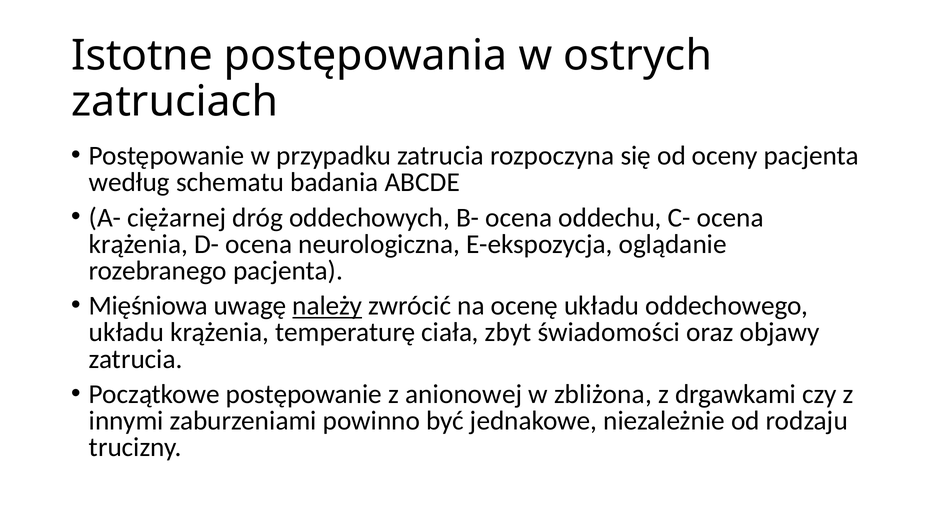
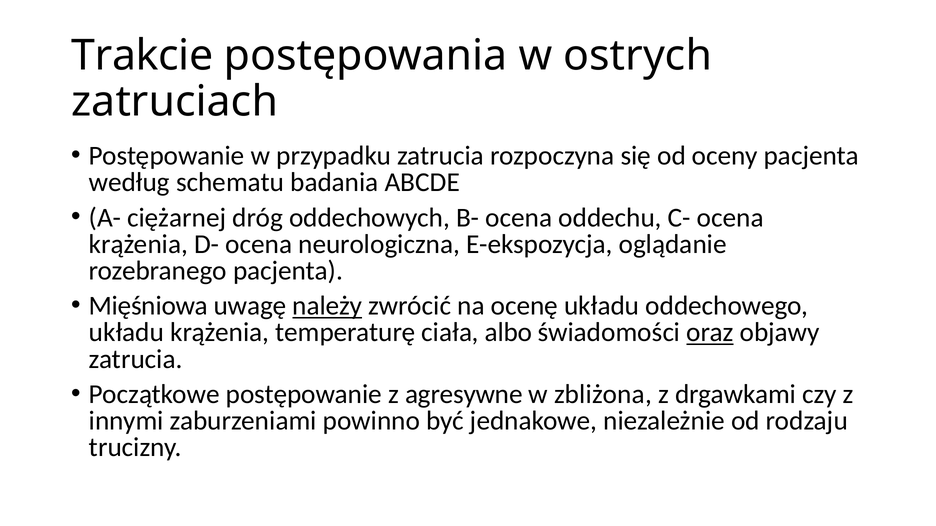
Istotne: Istotne -> Trakcie
zbyt: zbyt -> albo
oraz underline: none -> present
anionowej: anionowej -> agresywne
